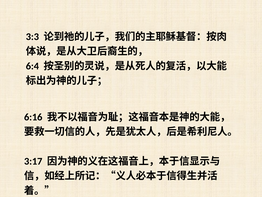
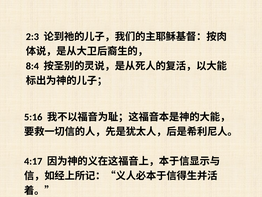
3:3: 3:3 -> 2:3
6:4: 6:4 -> 8:4
6:16: 6:16 -> 5:16
3:17: 3:17 -> 4:17
